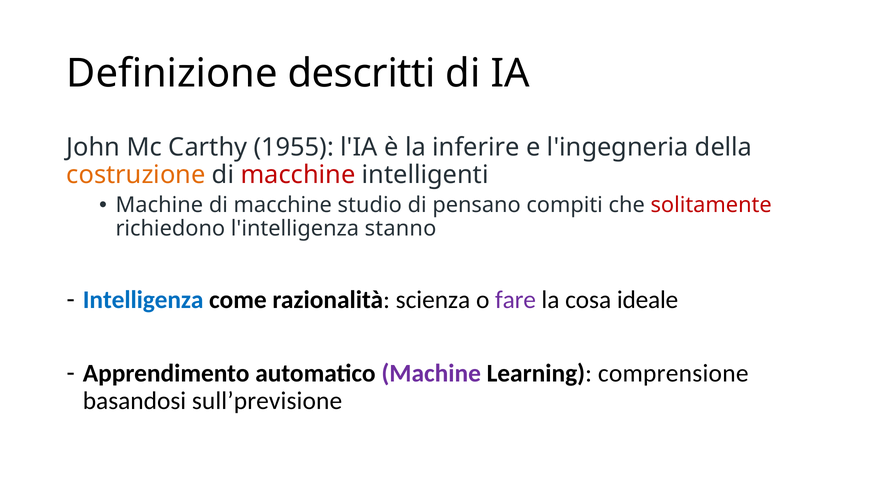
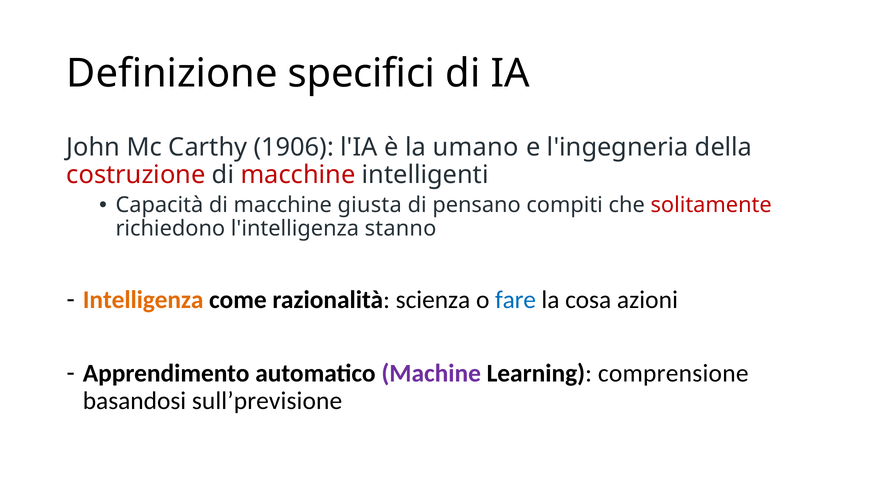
descritti: descritti -> specifici
1955: 1955 -> 1906
inferire: inferire -> umano
costruzione colour: orange -> red
Machine at (159, 205): Machine -> Capacità
studio: studio -> giusta
Intelligenza colour: blue -> orange
fare colour: purple -> blue
ideale: ideale -> azioni
